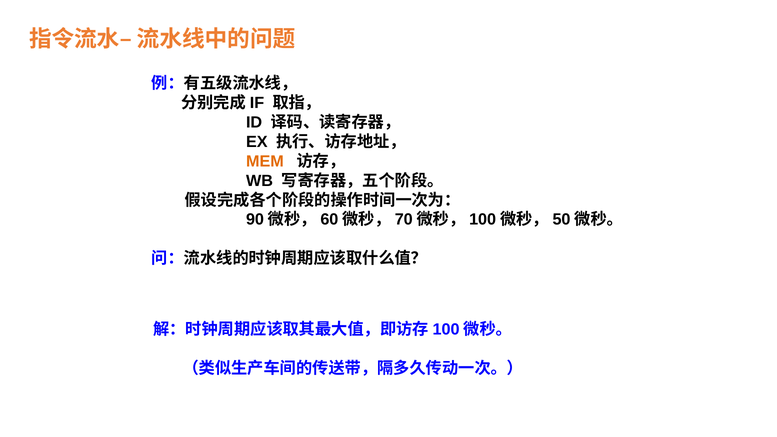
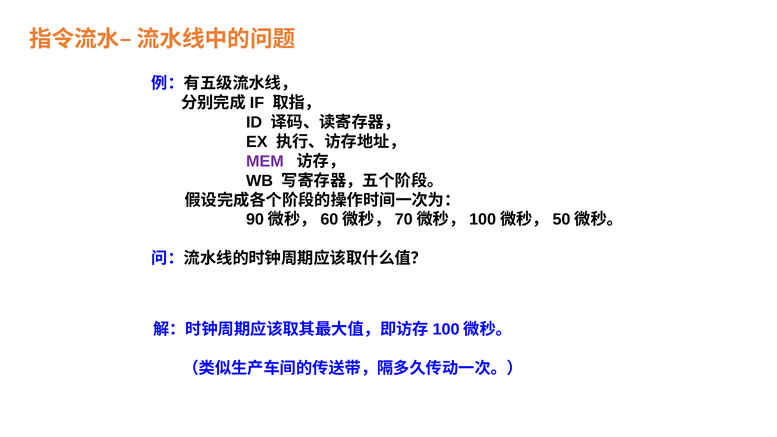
MEM colour: orange -> purple
